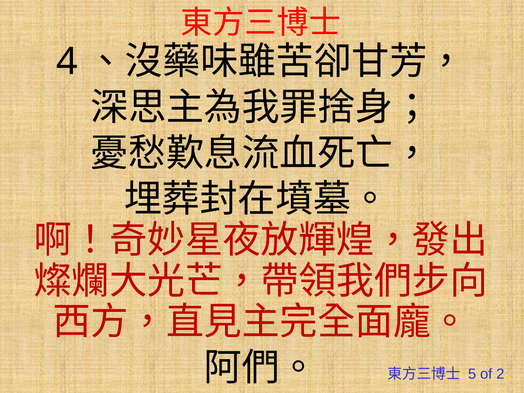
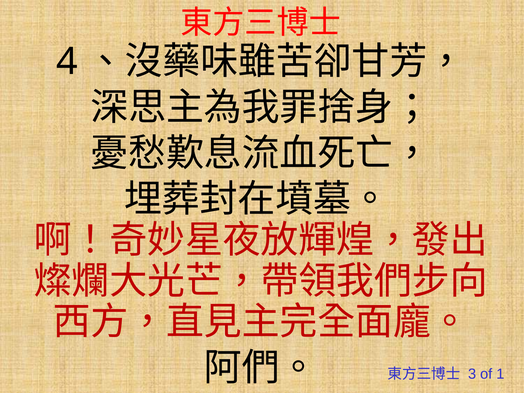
5: 5 -> 3
2: 2 -> 1
